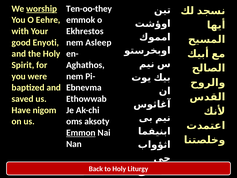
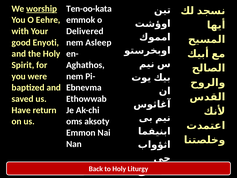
Ten-oo-they: Ten-oo-they -> Ten-oo-kata
Ekhrestos: Ekhrestos -> Delivered
nigom: nigom -> return
Emmon underline: present -> none
